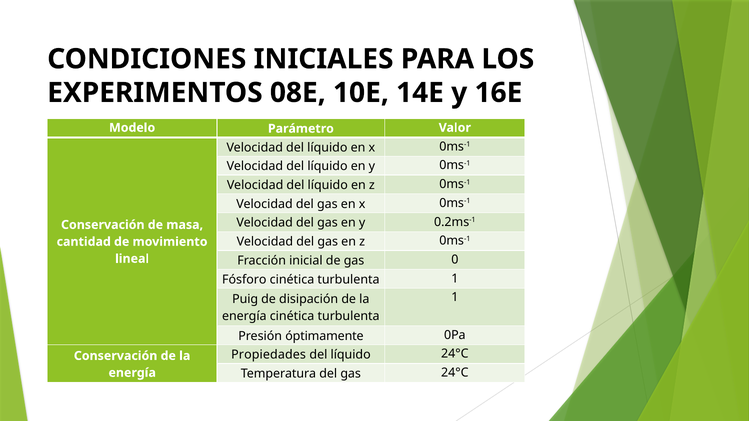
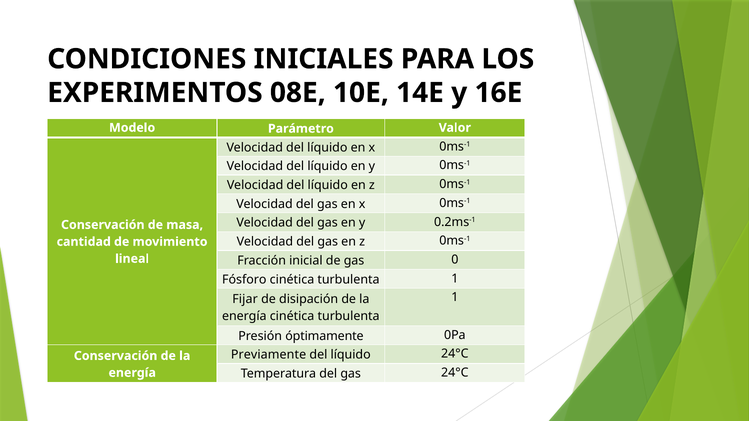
Puig: Puig -> Fijar
Propiedades: Propiedades -> Previamente
